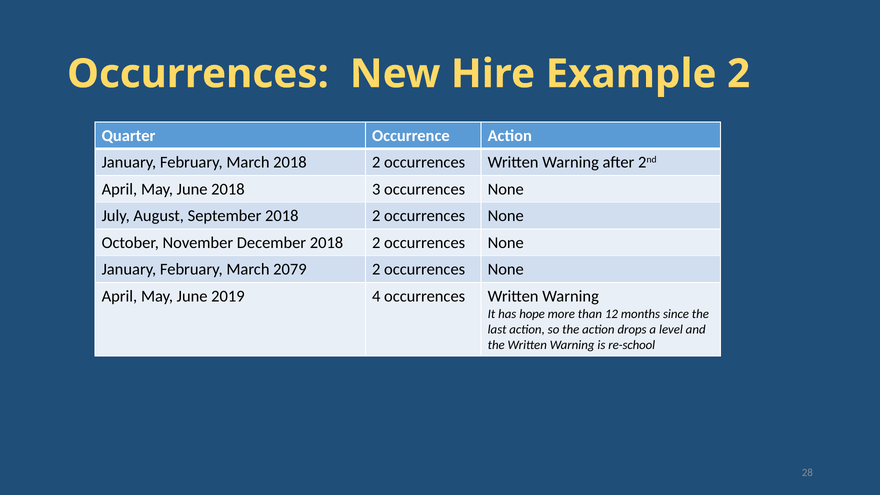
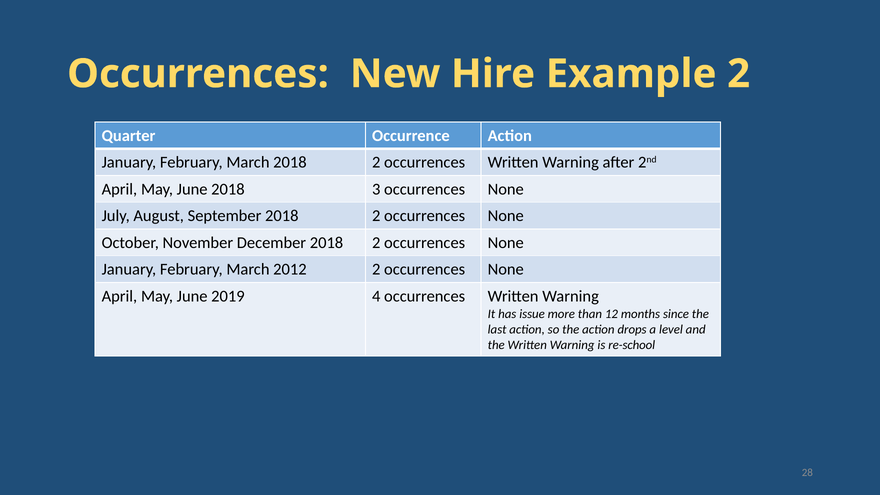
2079: 2079 -> 2012
hope: hope -> issue
